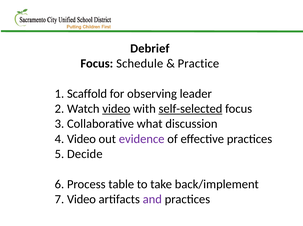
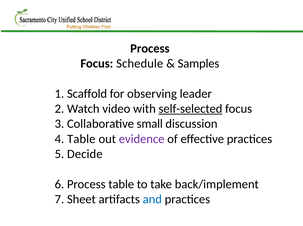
Debrief at (150, 48): Debrief -> Process
Practice: Practice -> Samples
video at (116, 109) underline: present -> none
what: what -> small
4 Video: Video -> Table
7 Video: Video -> Sheet
and colour: purple -> blue
